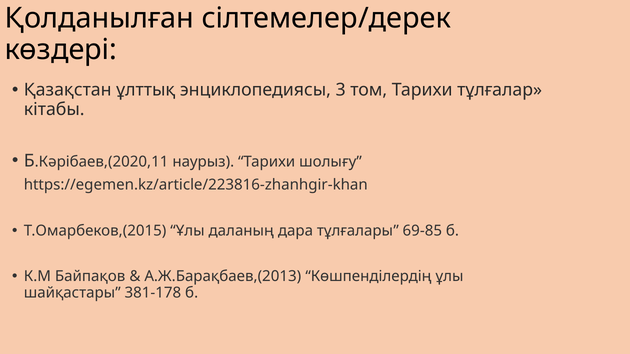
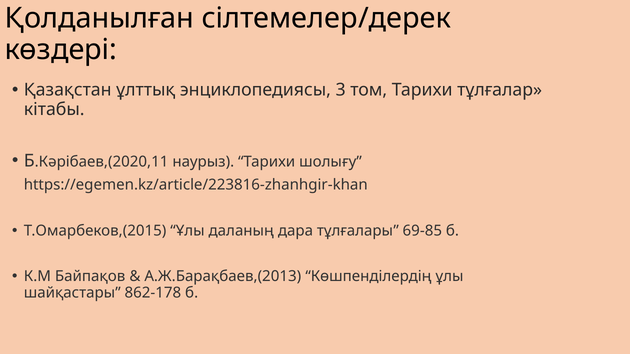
381-178: 381-178 -> 862-178
